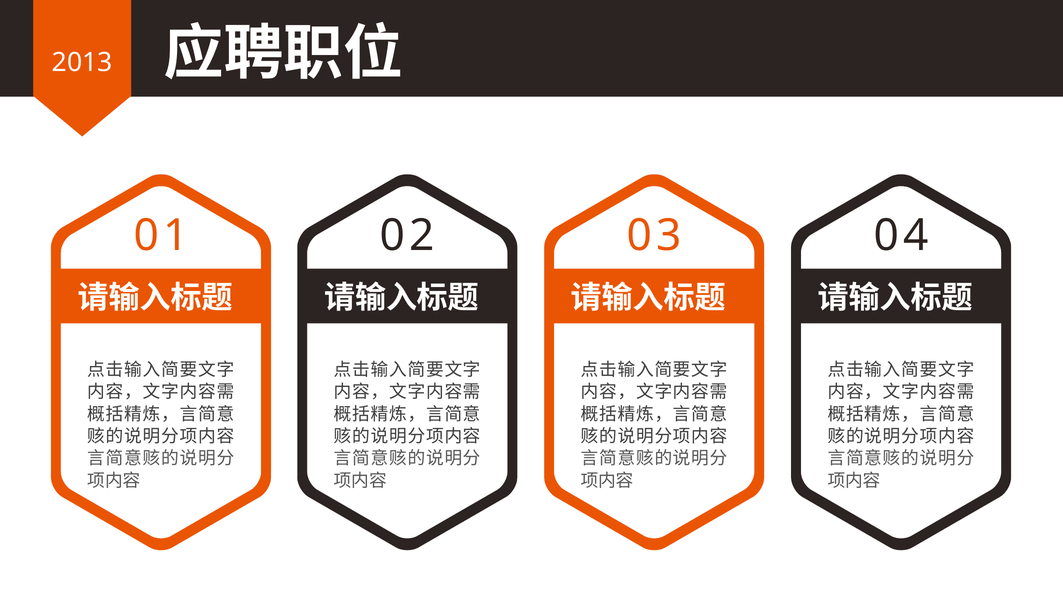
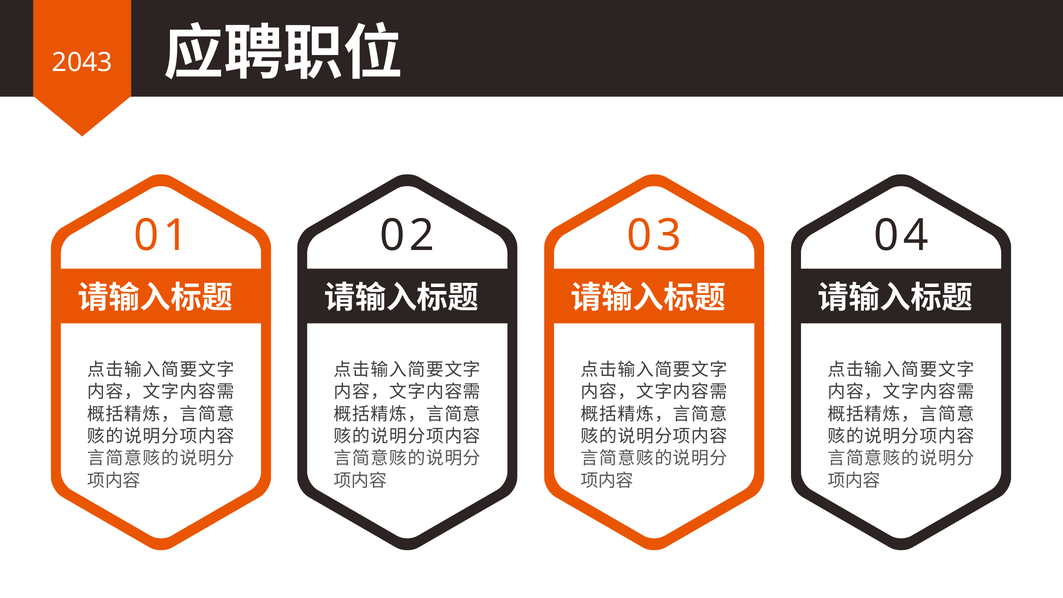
2013: 2013 -> 2043
